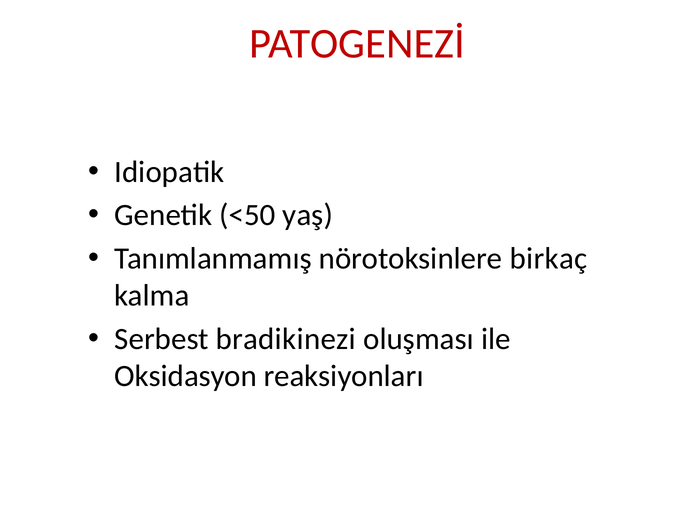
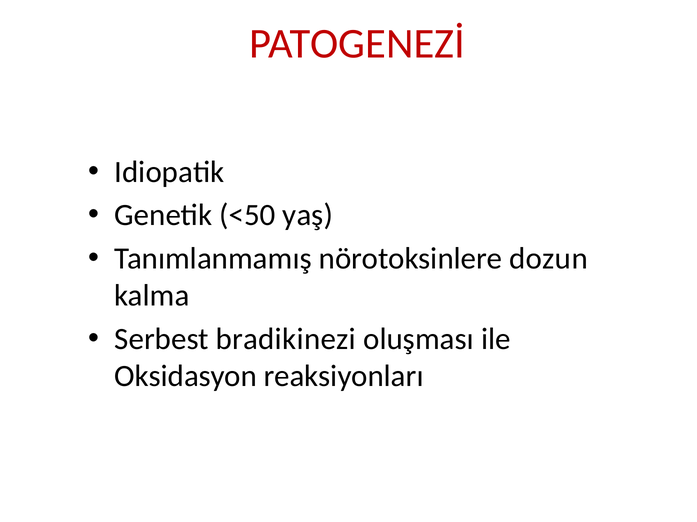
birkaç: birkaç -> dozun
